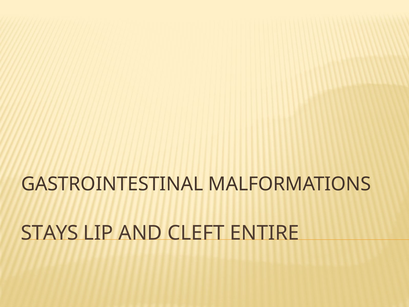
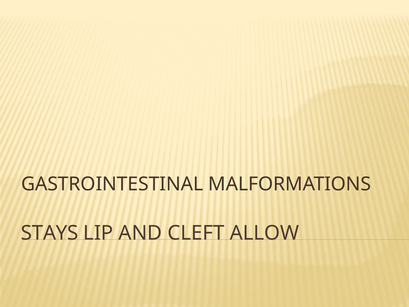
ENTIRE: ENTIRE -> ALLOW
